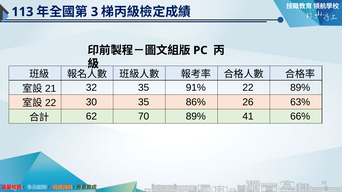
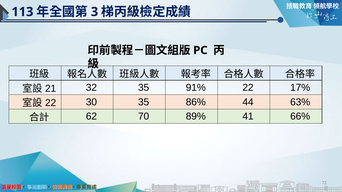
22 89%: 89% -> 17%
26: 26 -> 44
